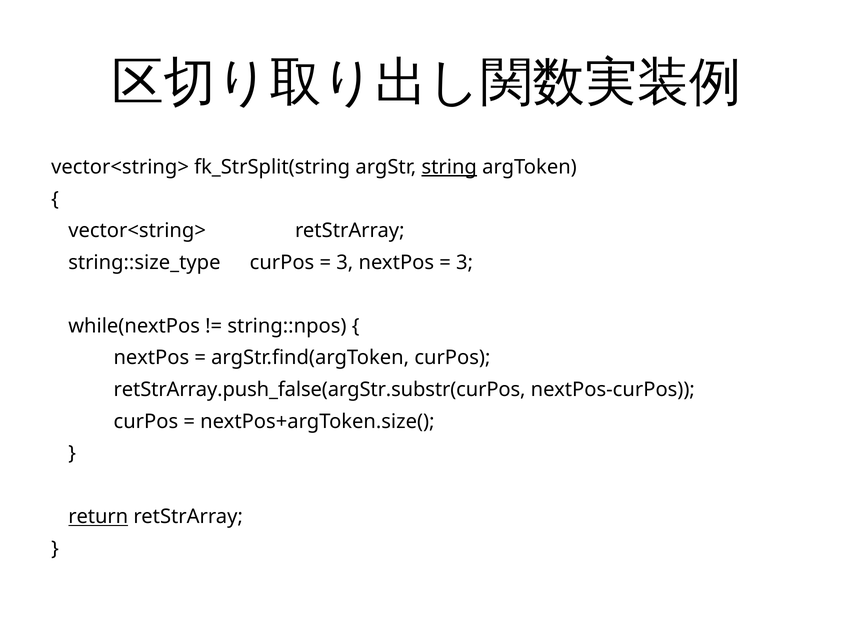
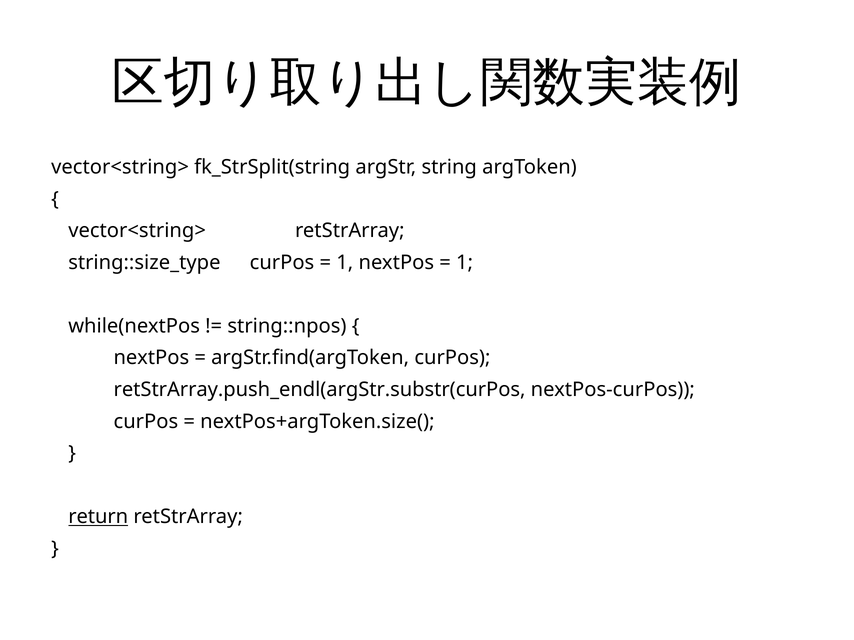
string underline: present -> none
3 at (345, 263): 3 -> 1
3 at (465, 263): 3 -> 1
retStrArray.push_false(argStr.substr(curPos: retStrArray.push_false(argStr.substr(curPos -> retStrArray.push_endl(argStr.substr(curPos
